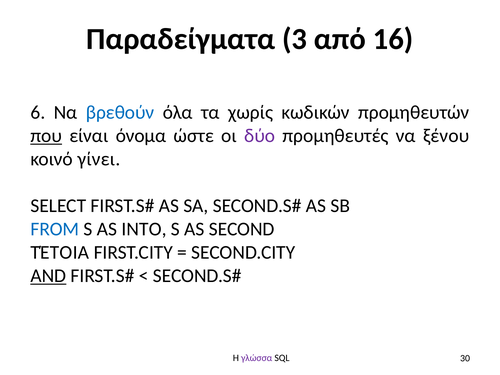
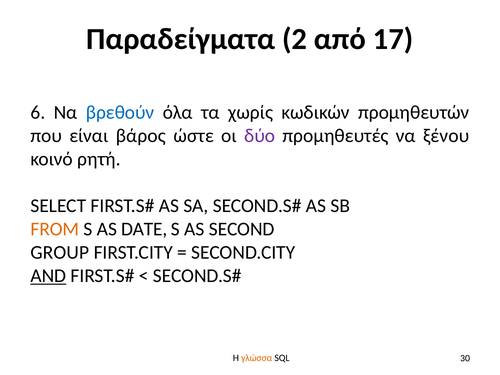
3: 3 -> 2
16: 16 -> 17
που underline: present -> none
όνομα: όνομα -> βάρος
γίνει: γίνει -> ρητή
FROM colour: blue -> orange
INTO: INTO -> DATE
ΤΈΤΟΙΑ: ΤΈΤΟΙΑ -> GROUP
γλώσσα colour: purple -> orange
